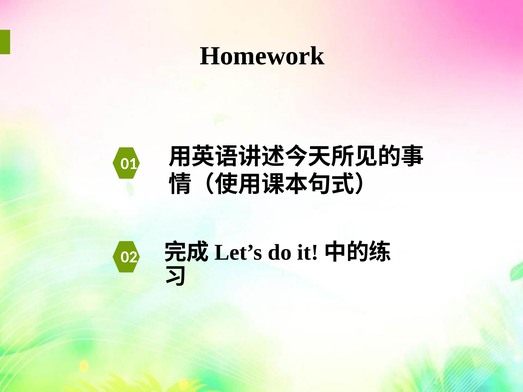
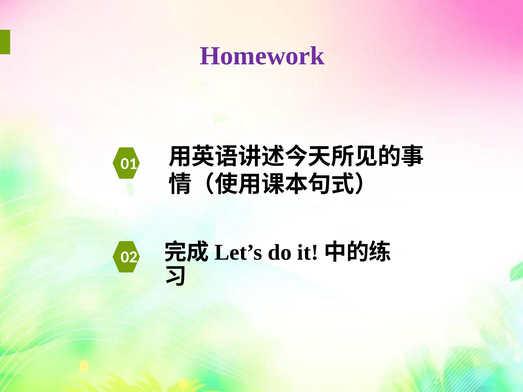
Homework colour: black -> purple
